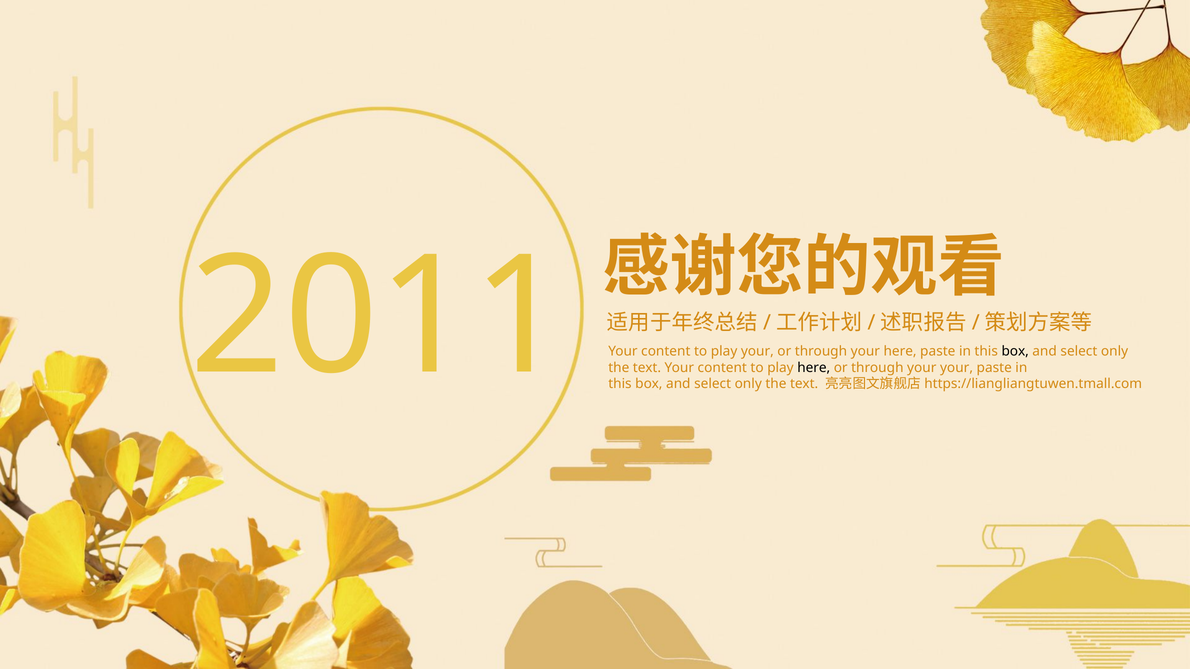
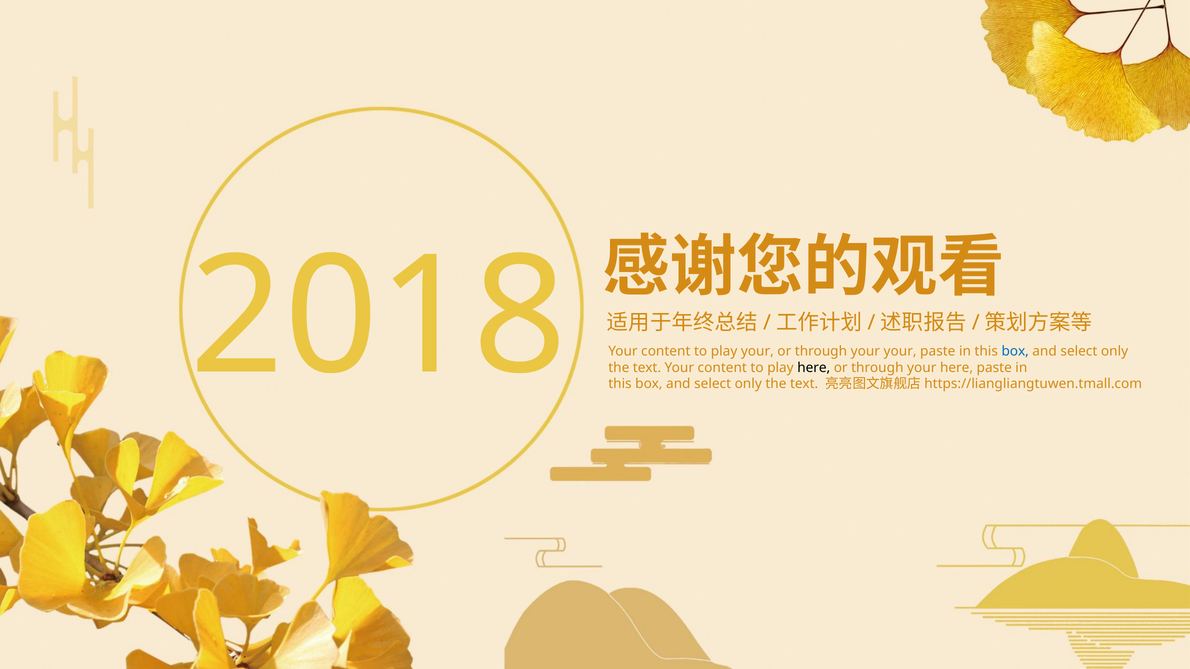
2011: 2011 -> 2018
your here: here -> your
box at (1015, 351) colour: black -> blue
your your: your -> here
